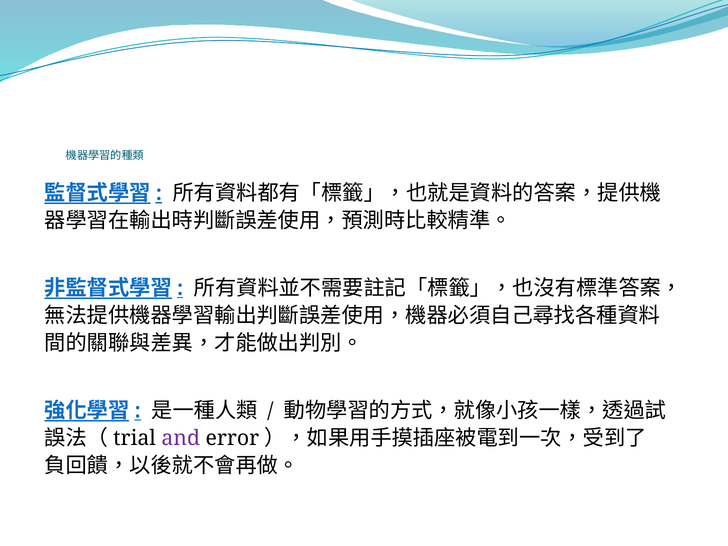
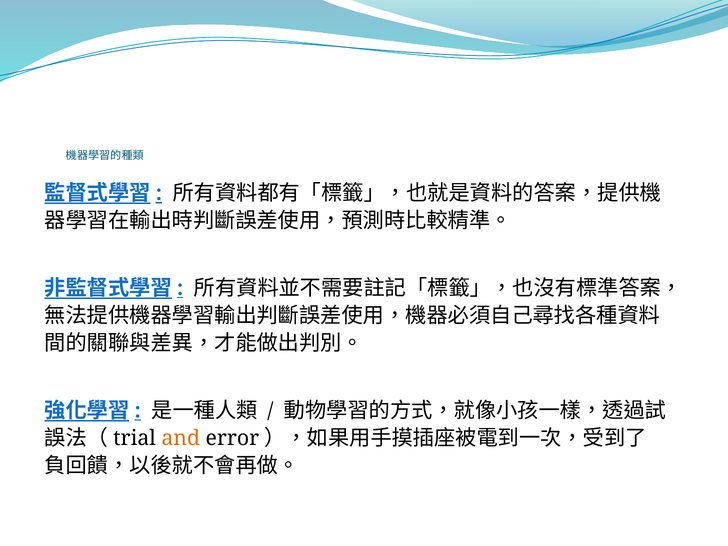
and colour: purple -> orange
